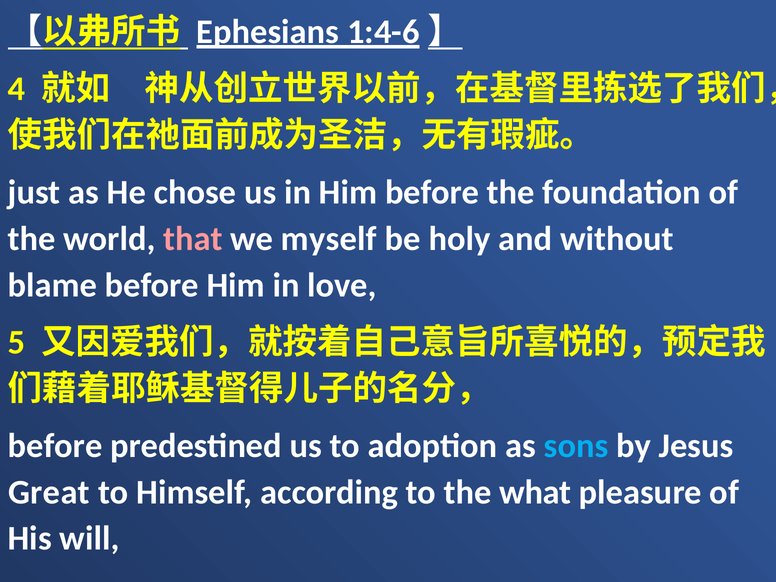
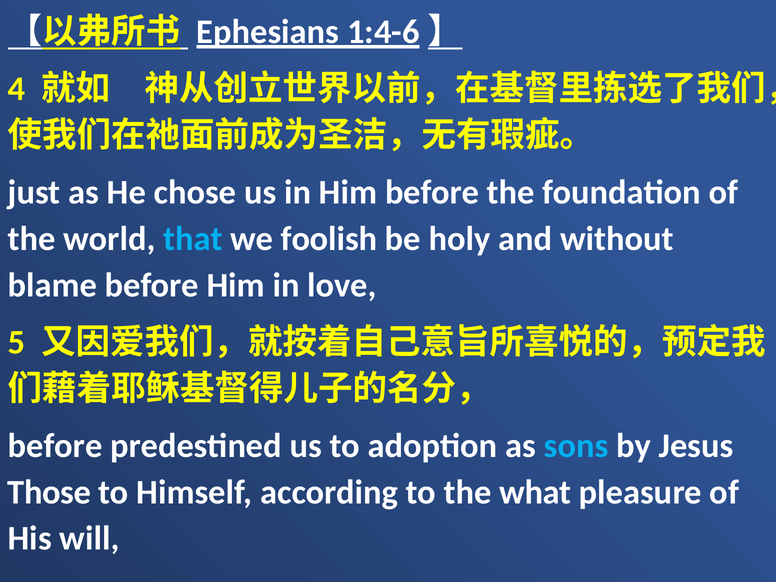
that colour: pink -> light blue
myself: myself -> foolish
Great: Great -> Those
